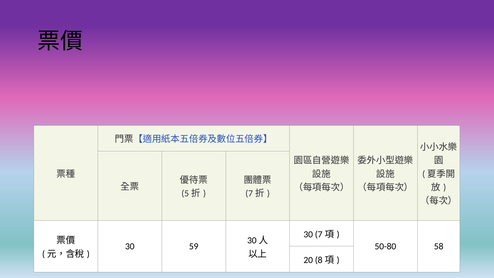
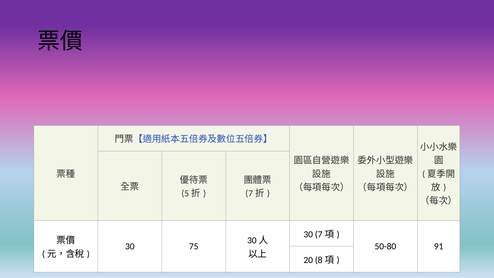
59: 59 -> 75
58: 58 -> 91
